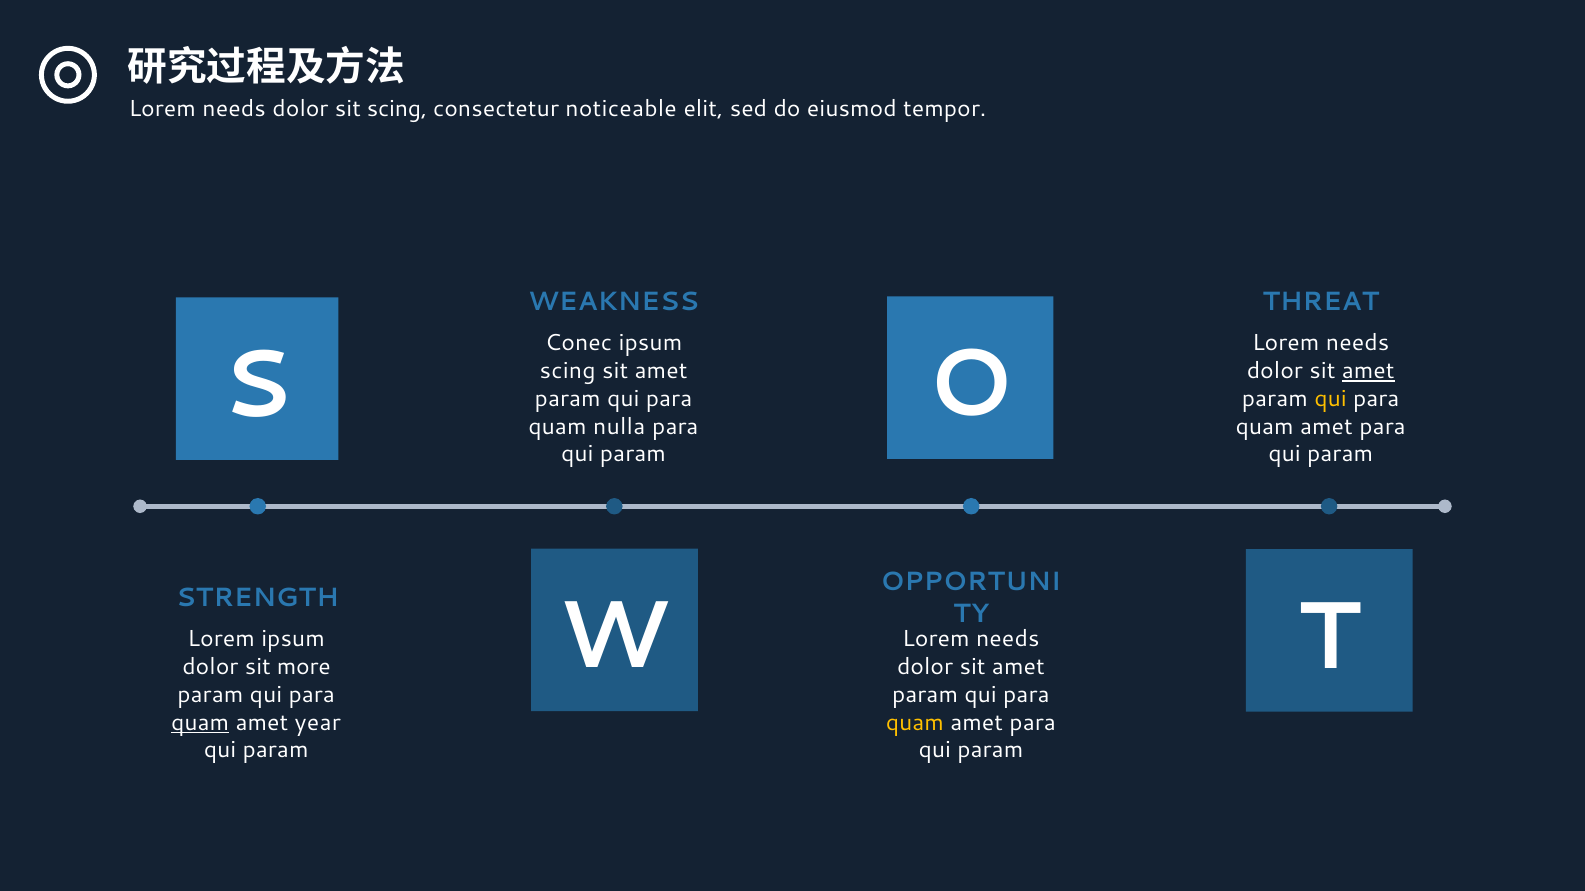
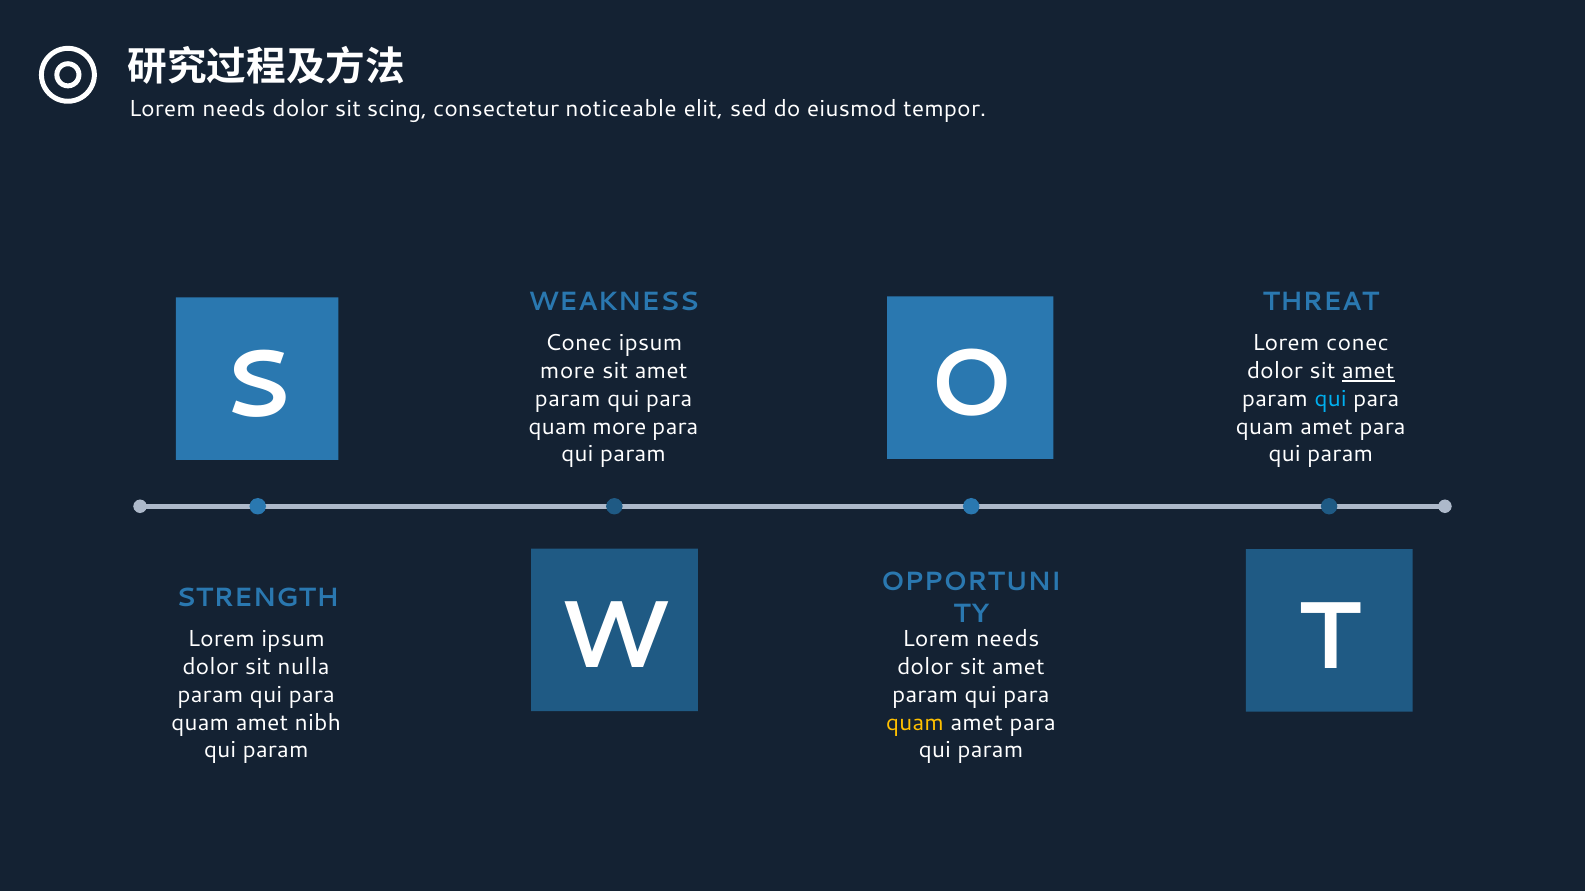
needs at (1358, 343): needs -> conec
scing at (568, 371): scing -> more
qui at (1330, 399) colour: yellow -> light blue
quam nulla: nulla -> more
more: more -> nulla
quam at (200, 723) underline: present -> none
year: year -> nibh
